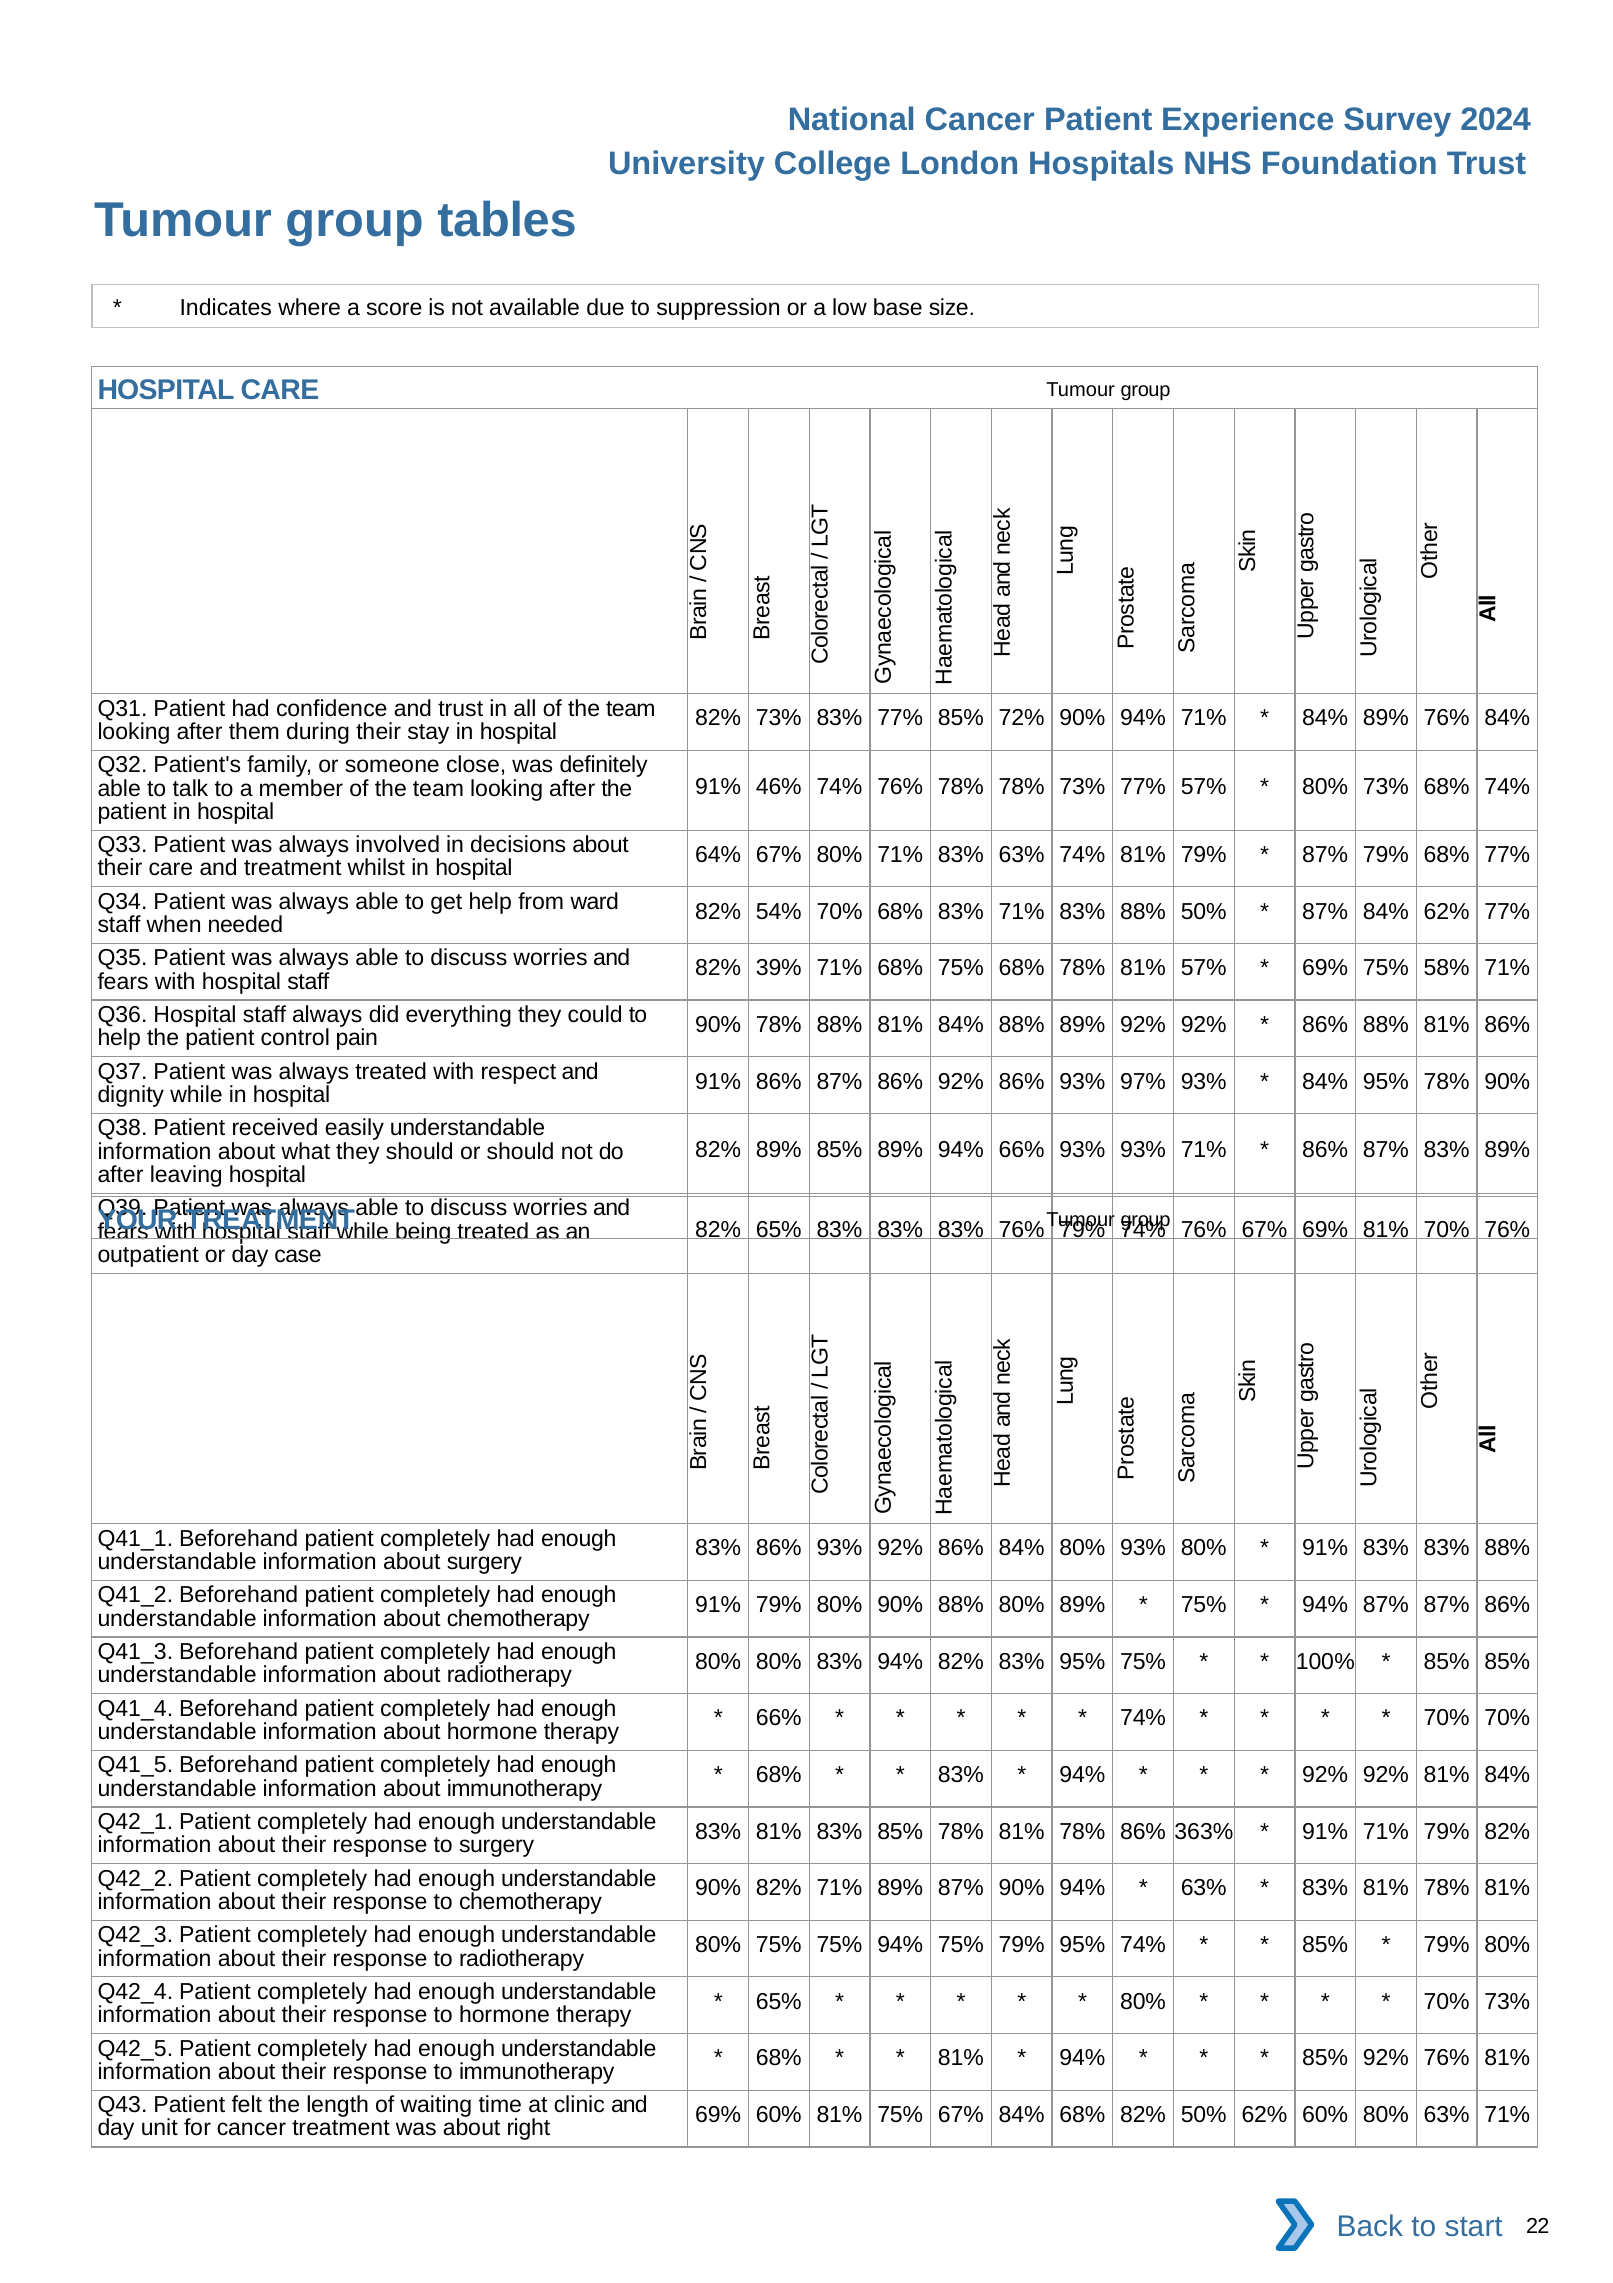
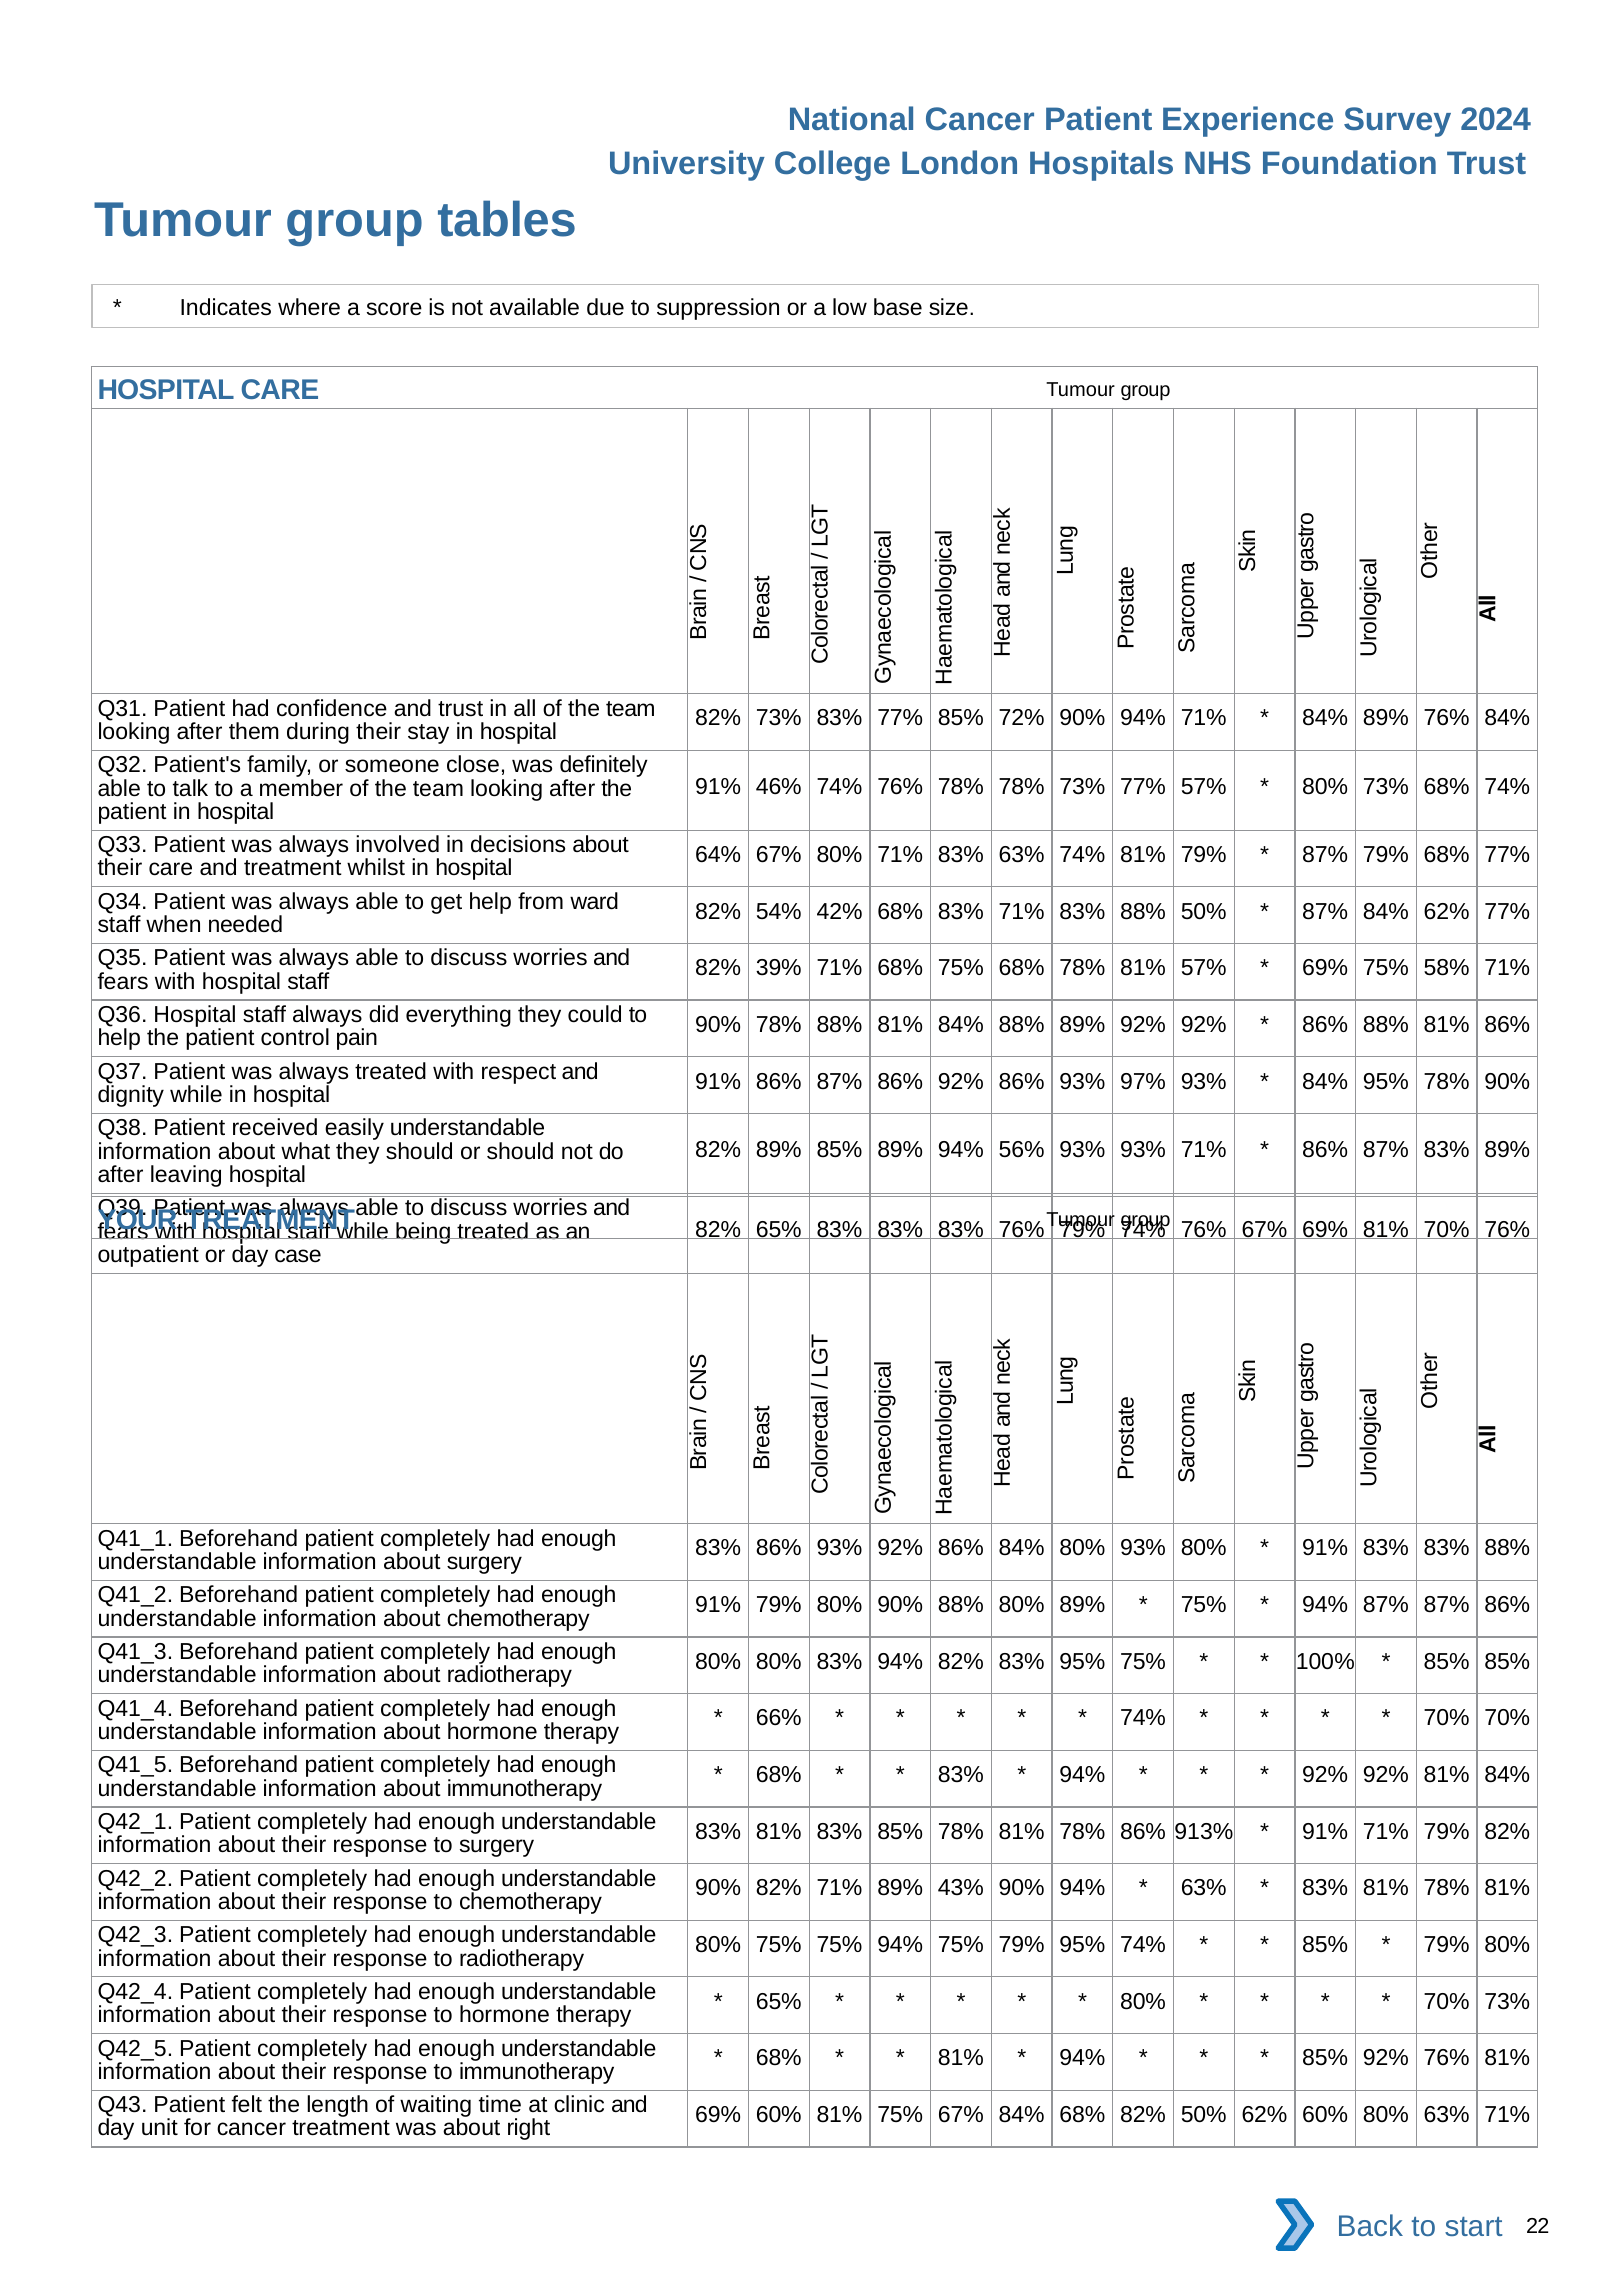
54% 70%: 70% -> 42%
94% 66%: 66% -> 56%
363%: 363% -> 913%
89% 87%: 87% -> 43%
